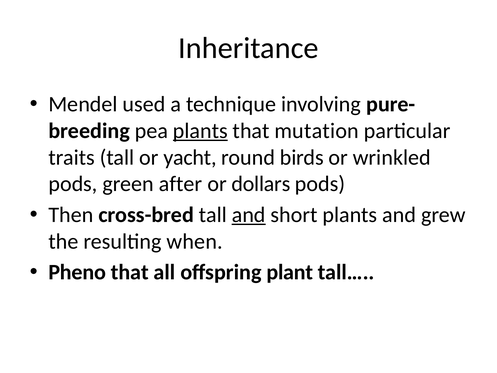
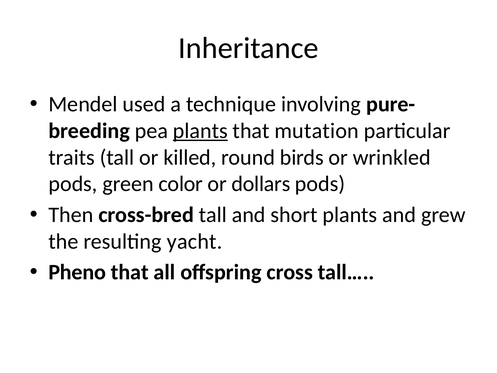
yacht: yacht -> killed
after: after -> color
and at (249, 215) underline: present -> none
when: when -> yacht
plant: plant -> cross
